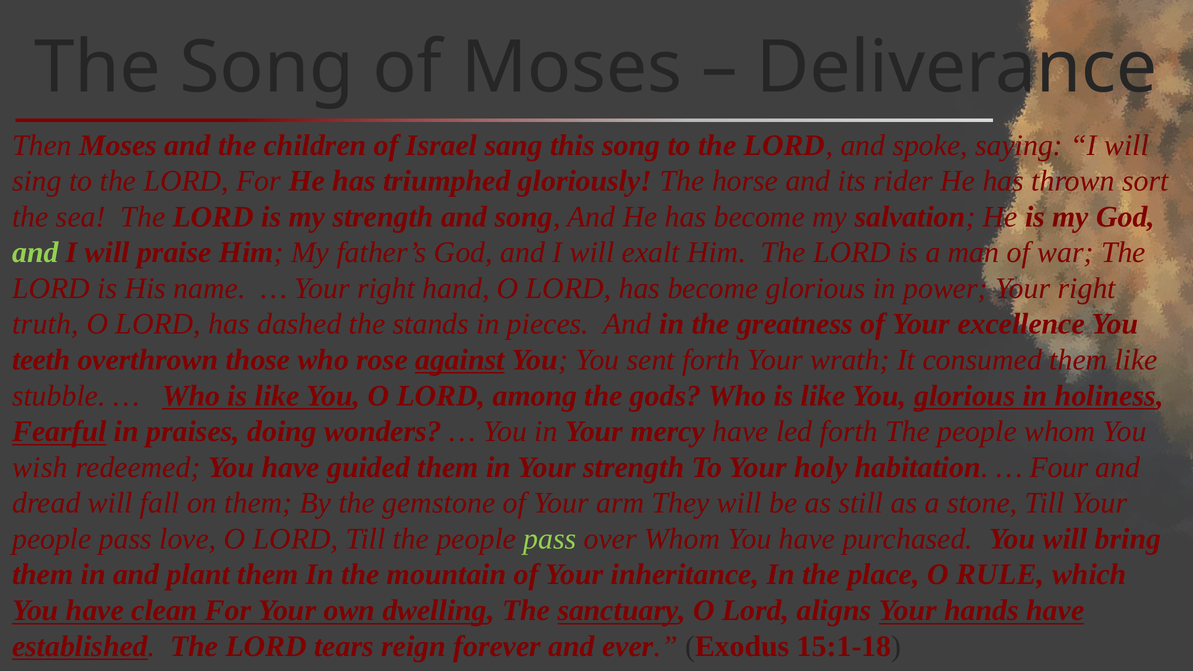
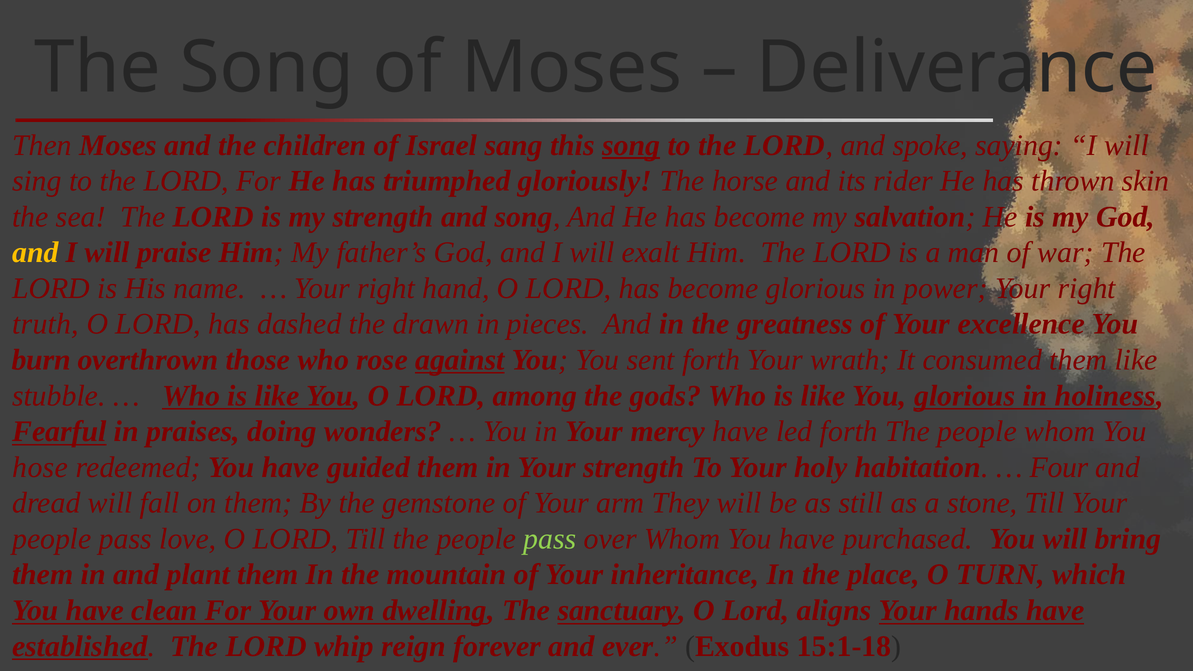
song at (631, 145) underline: none -> present
sort: sort -> skin
and at (35, 253) colour: light green -> yellow
stands: stands -> drawn
teeth: teeth -> burn
wish: wish -> hose
RULE: RULE -> TURN
tears: tears -> whip
